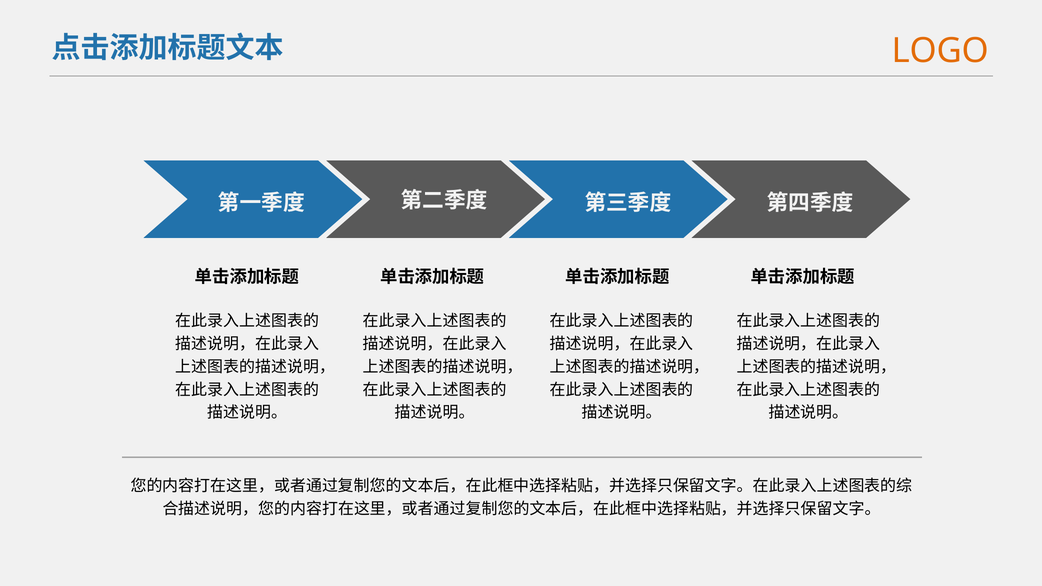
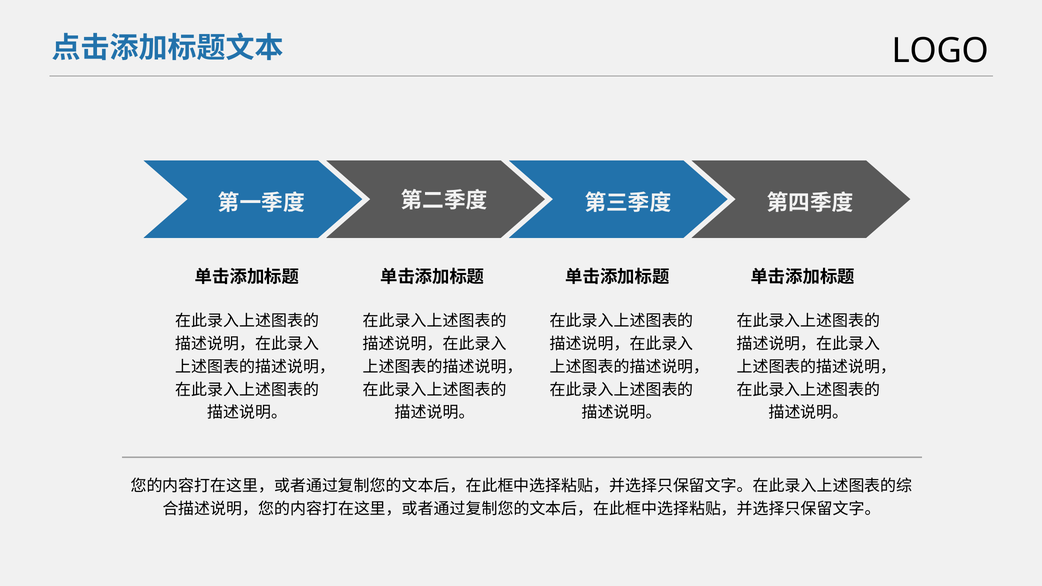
LOGO colour: orange -> black
